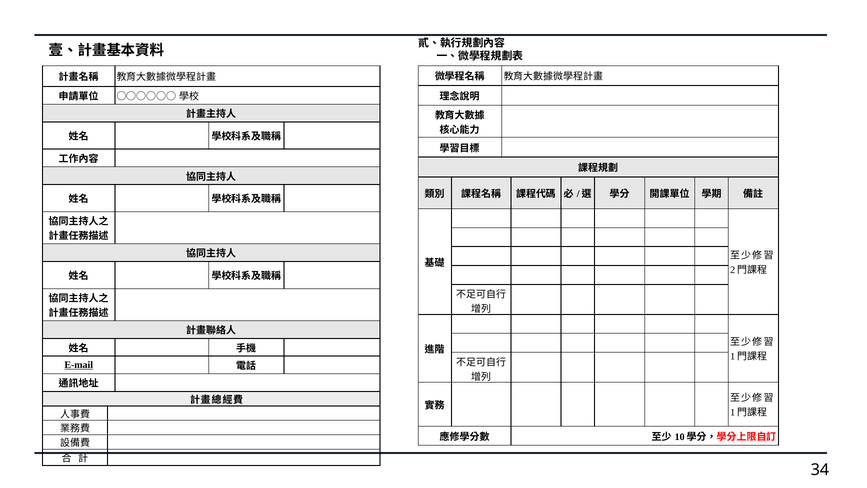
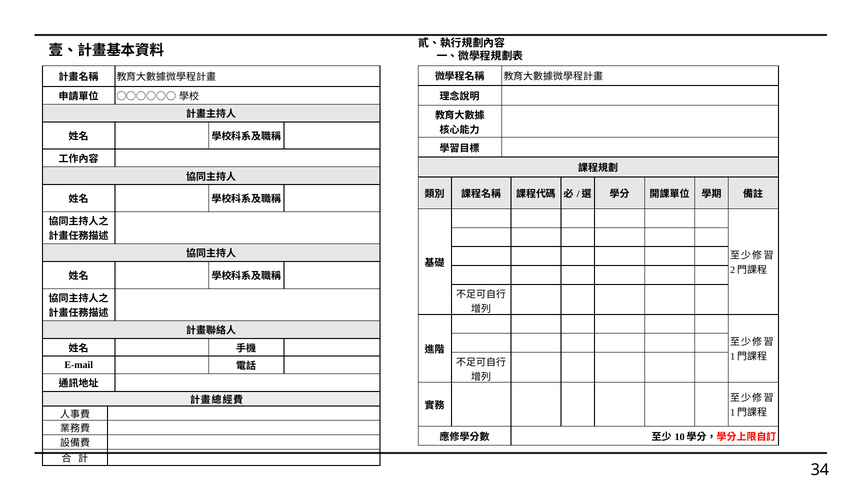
E-mail underline: present -> none
